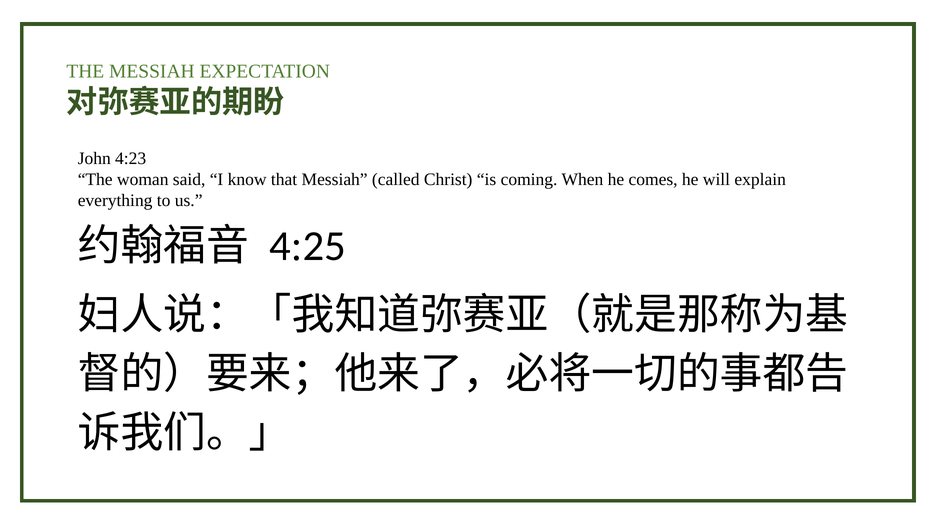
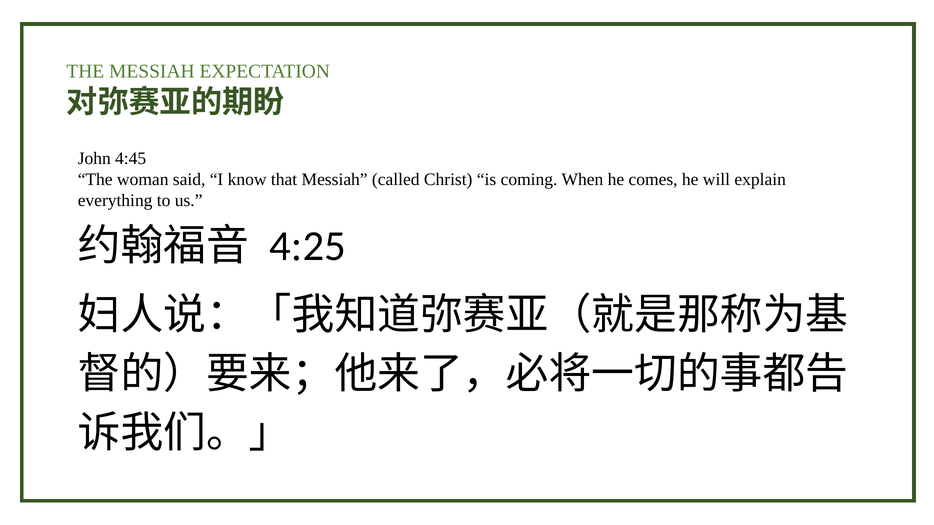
4:23: 4:23 -> 4:45
